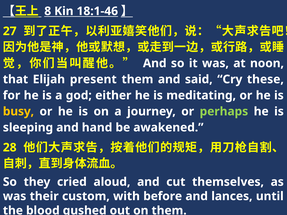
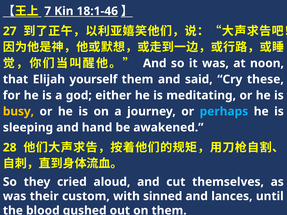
8: 8 -> 7
present: present -> yourself
perhaps colour: light green -> light blue
before: before -> sinned
